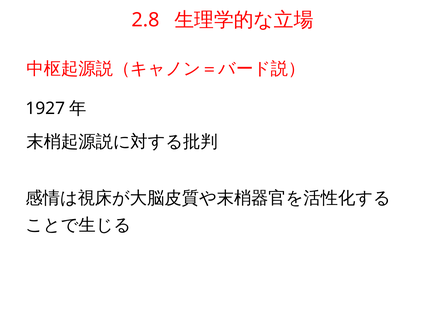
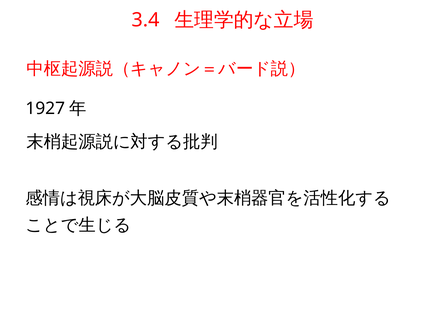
2.8: 2.8 -> 3.4
